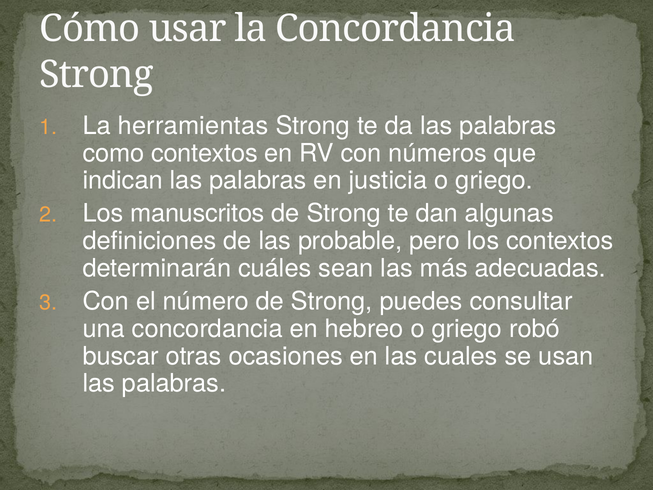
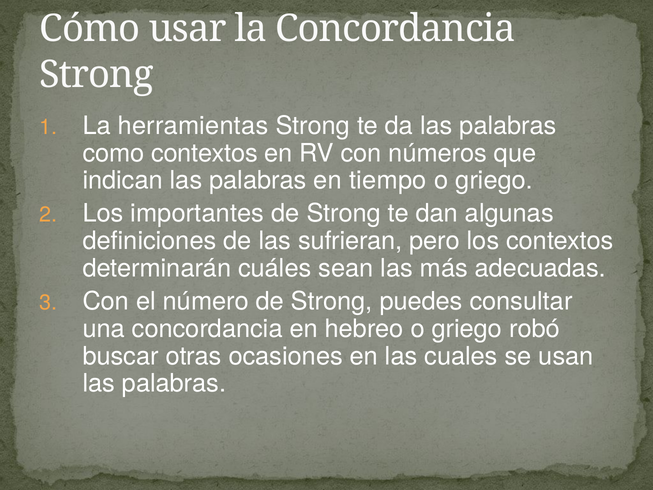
justicia: justicia -> tiempo
manuscritos: manuscritos -> importantes
probable: probable -> sufrieran
